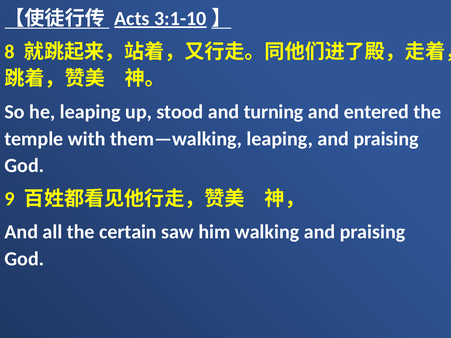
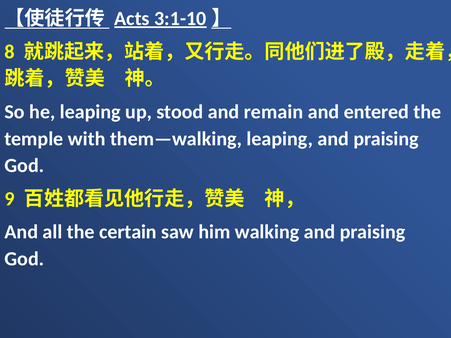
turning: turning -> remain
